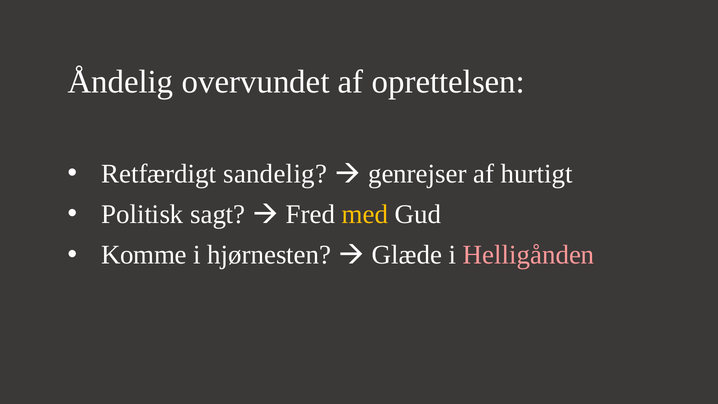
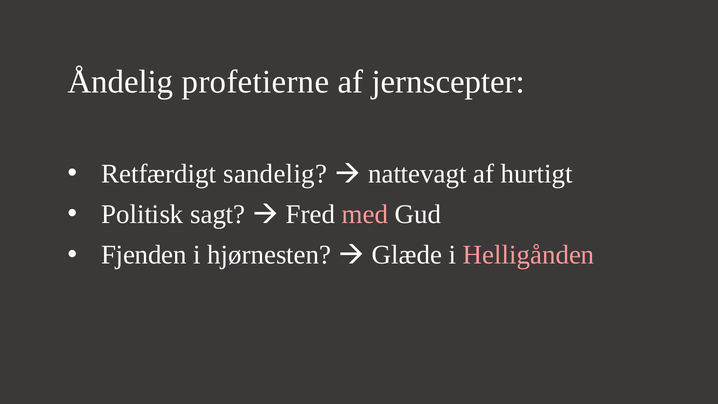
overvundet: overvundet -> profetierne
oprettelsen: oprettelsen -> jernscepter
genrejser: genrejser -> nattevagt
med colour: yellow -> pink
Komme: Komme -> Fjenden
